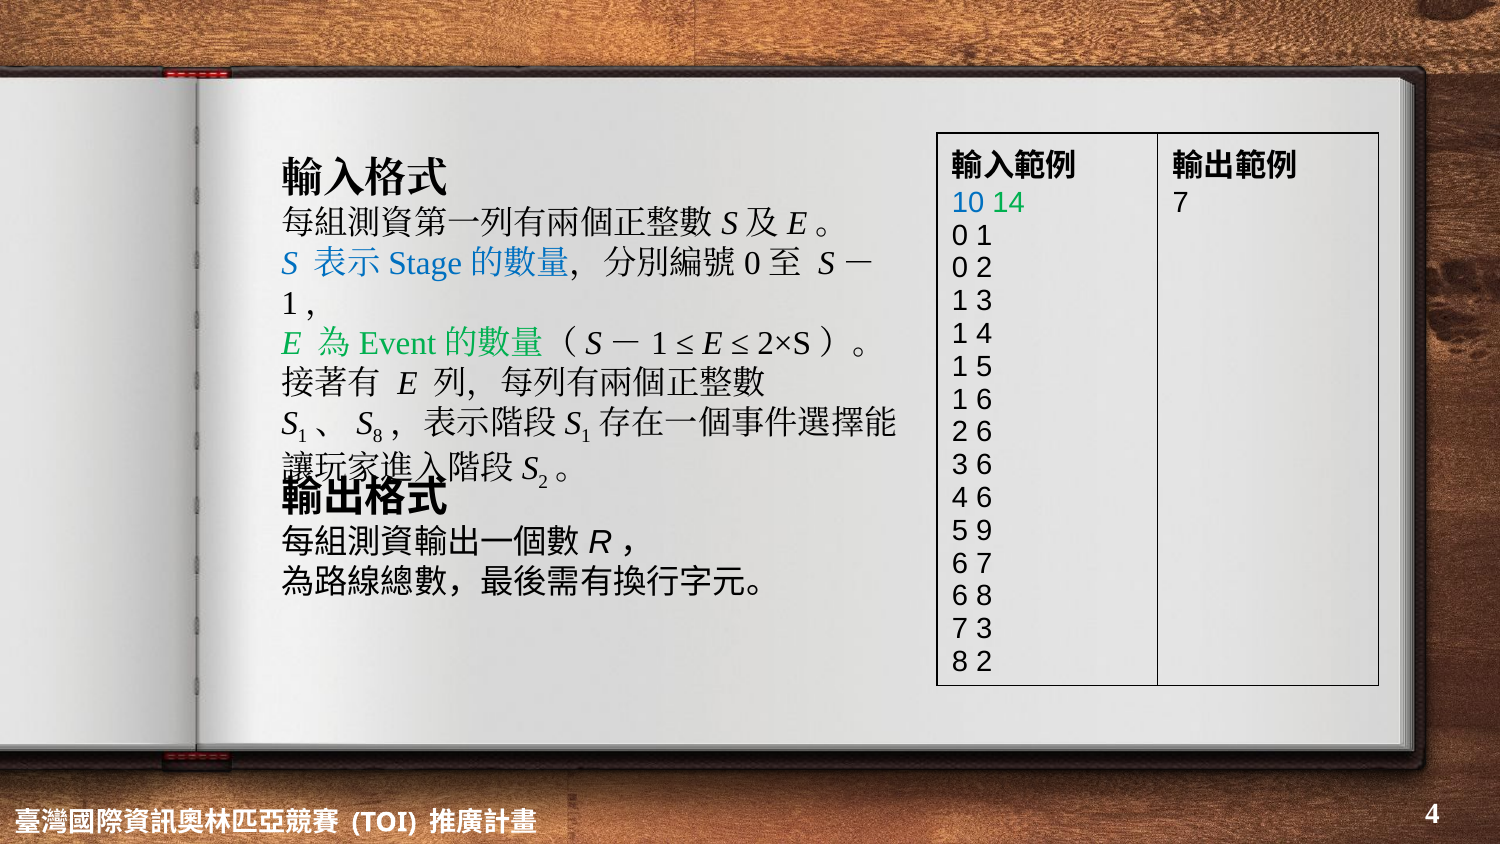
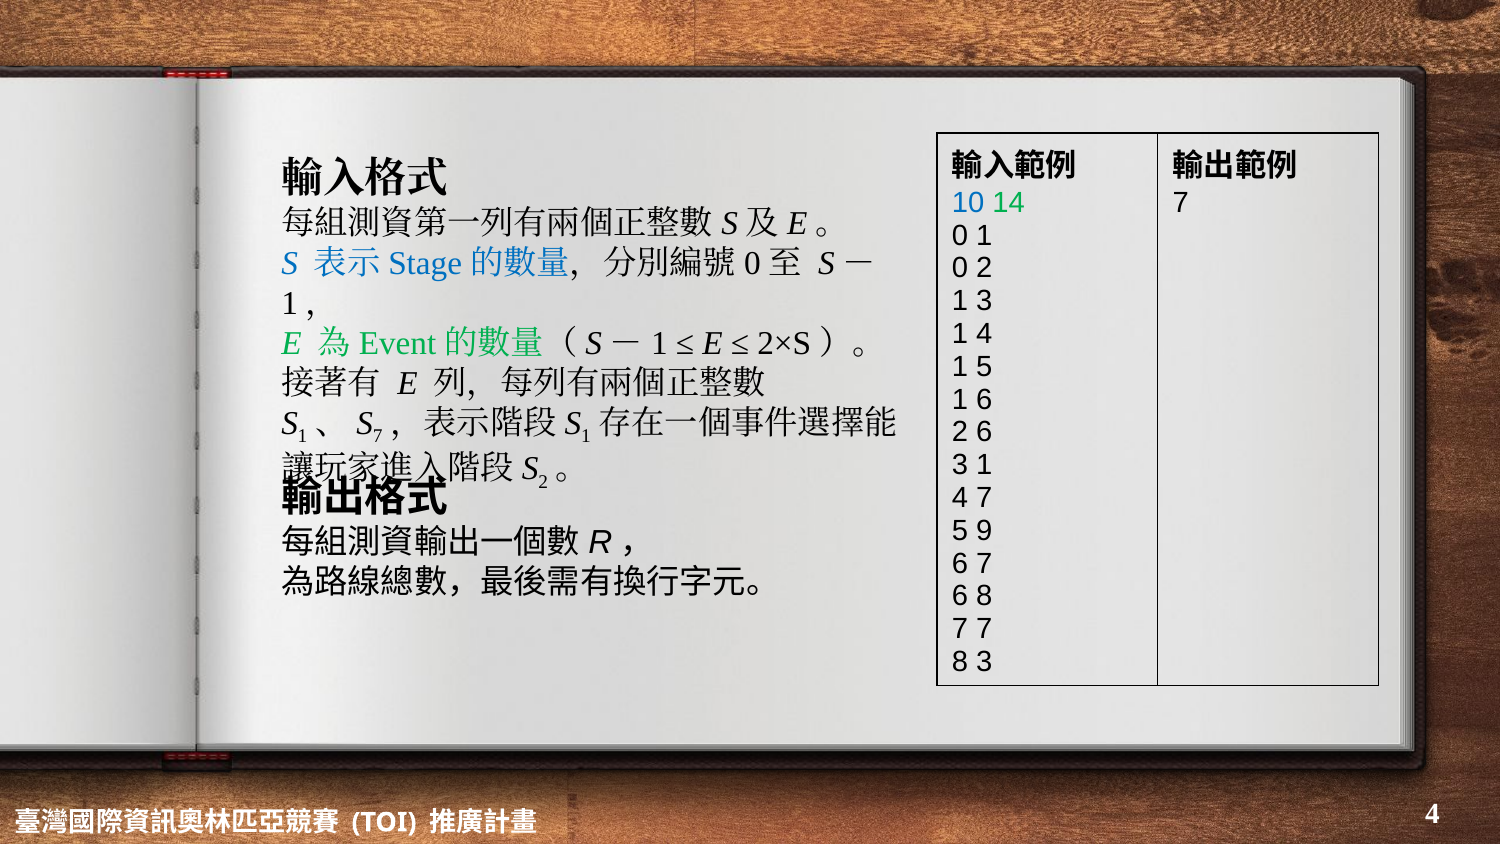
8 at (378, 436): 8 -> 7
6 at (984, 465): 6 -> 1
4 6: 6 -> 7
7 3: 3 -> 7
8 2: 2 -> 3
